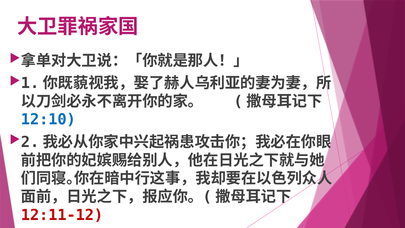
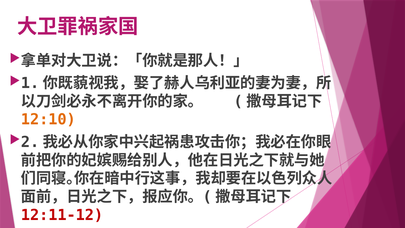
12:10 colour: blue -> orange
